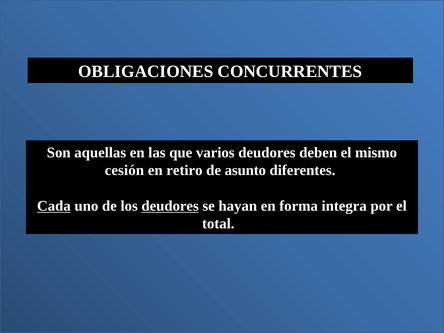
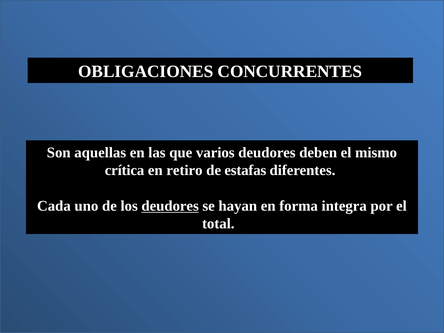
cesión: cesión -> crítica
asunto: asunto -> estafas
Cada underline: present -> none
